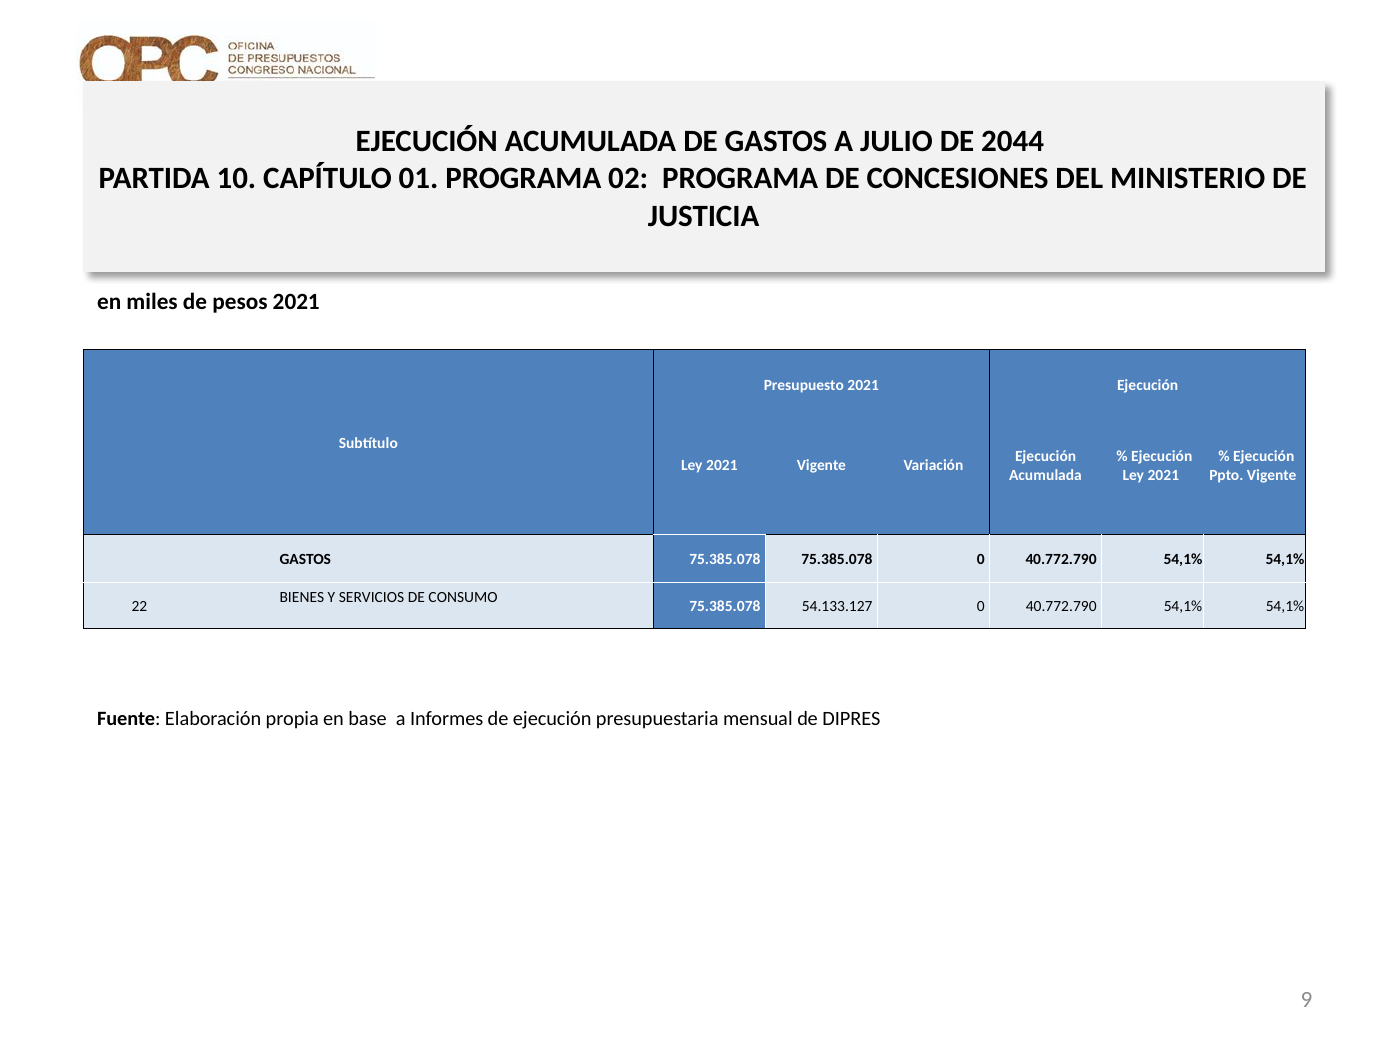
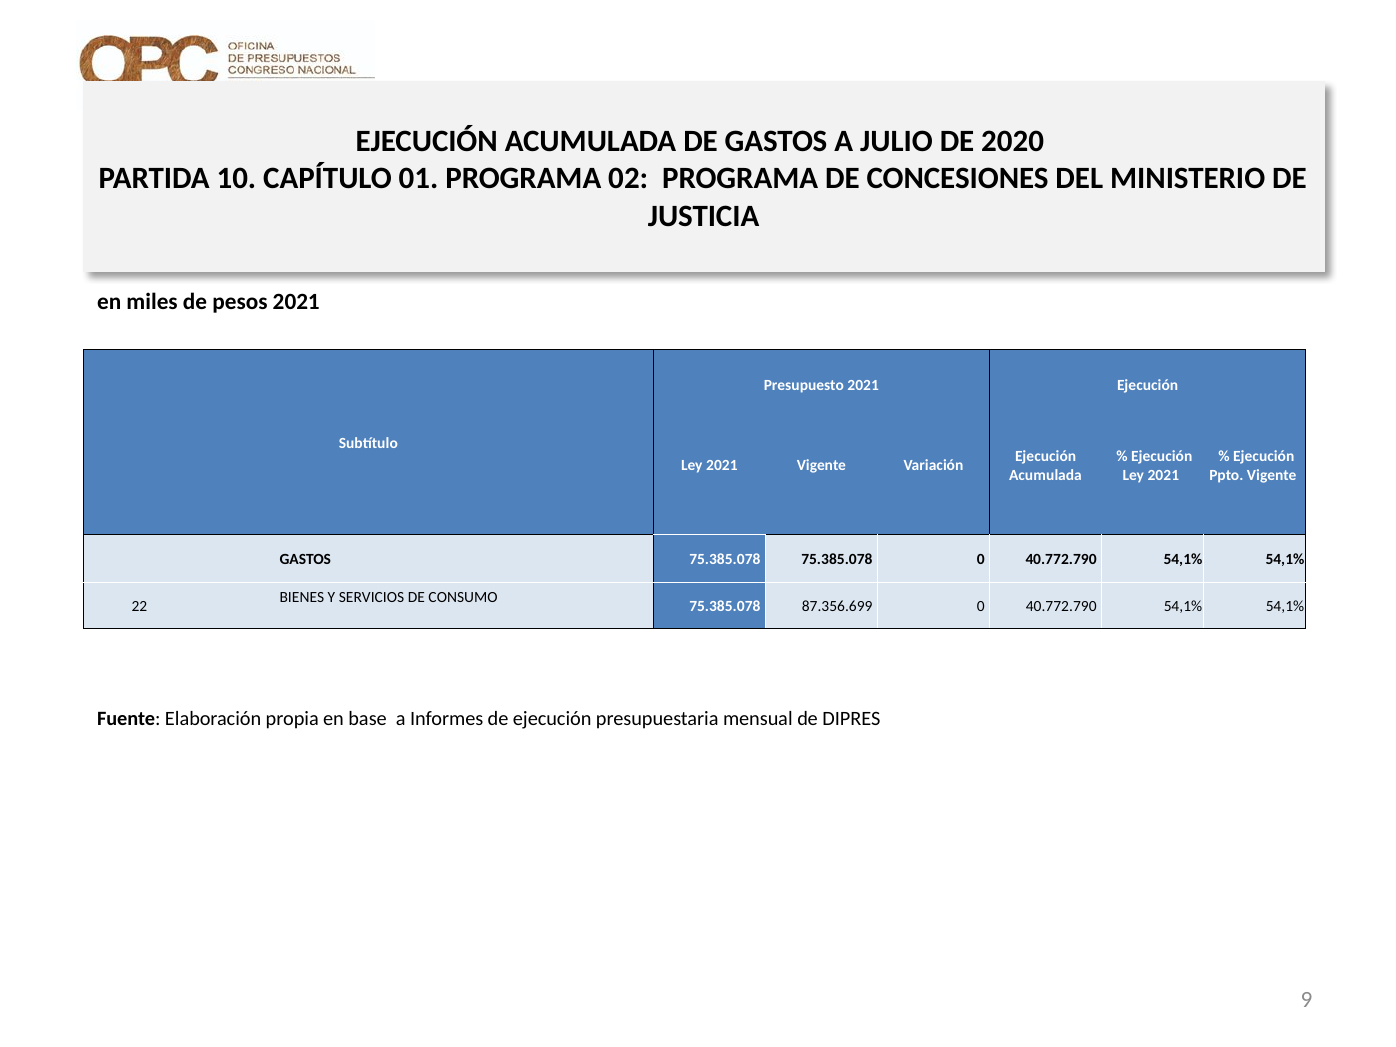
2044: 2044 -> 2020
54.133.127: 54.133.127 -> 87.356.699
